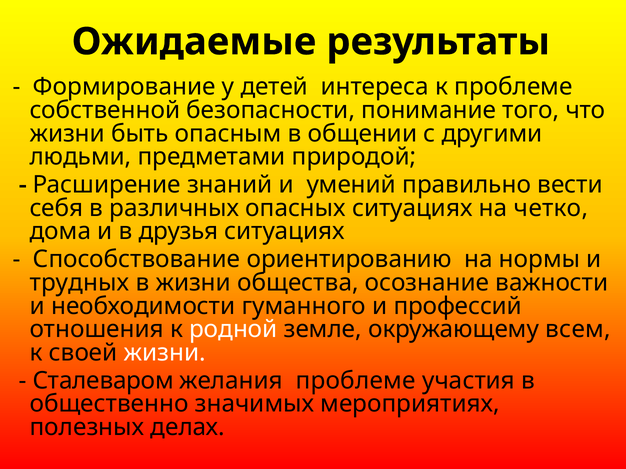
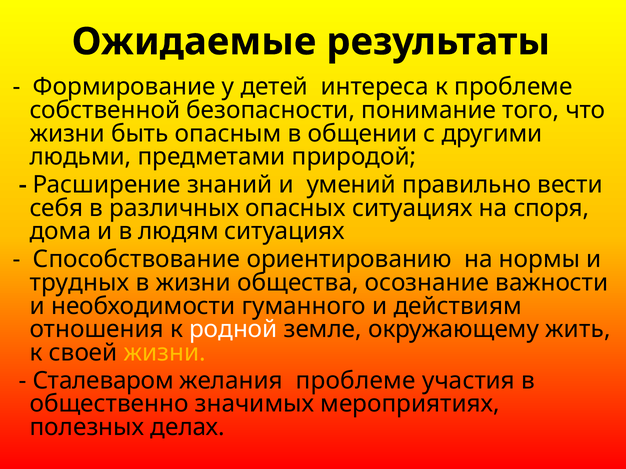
четко: четко -> споря
друзья: друзья -> людям
профессий: профессий -> действиям
всем: всем -> жить
жизни at (165, 353) colour: white -> yellow
